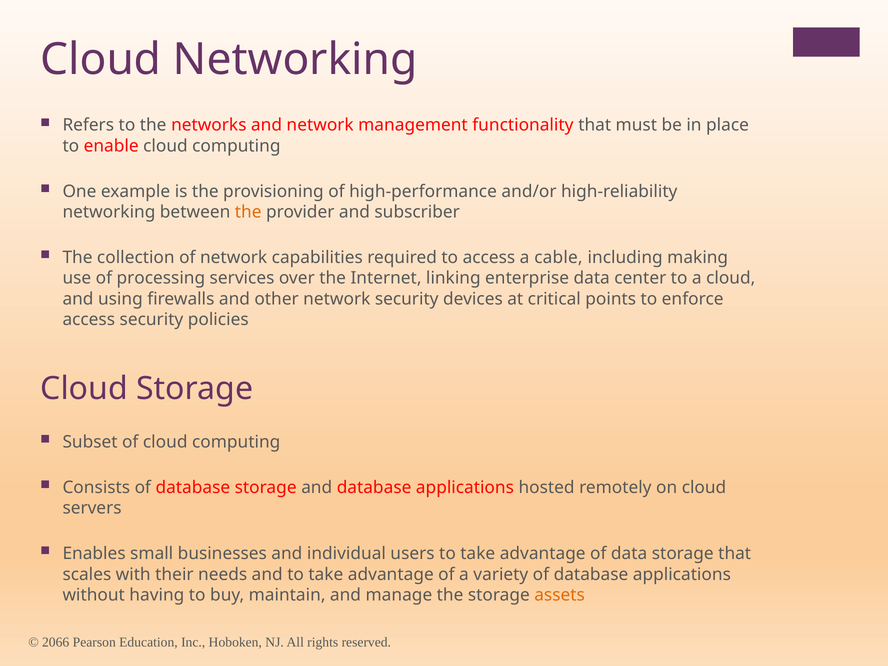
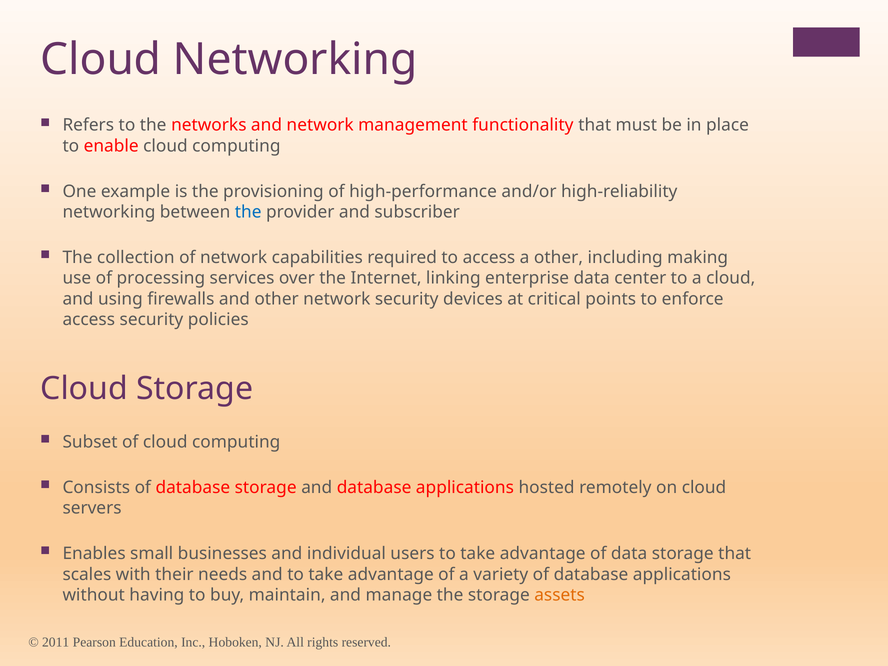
the at (248, 212) colour: orange -> blue
a cable: cable -> other
2066: 2066 -> 2011
